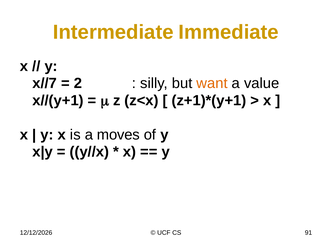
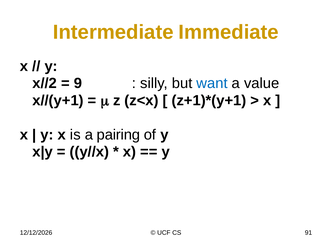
x//7: x//7 -> x//2
2: 2 -> 9
want colour: orange -> blue
moves: moves -> pairing
